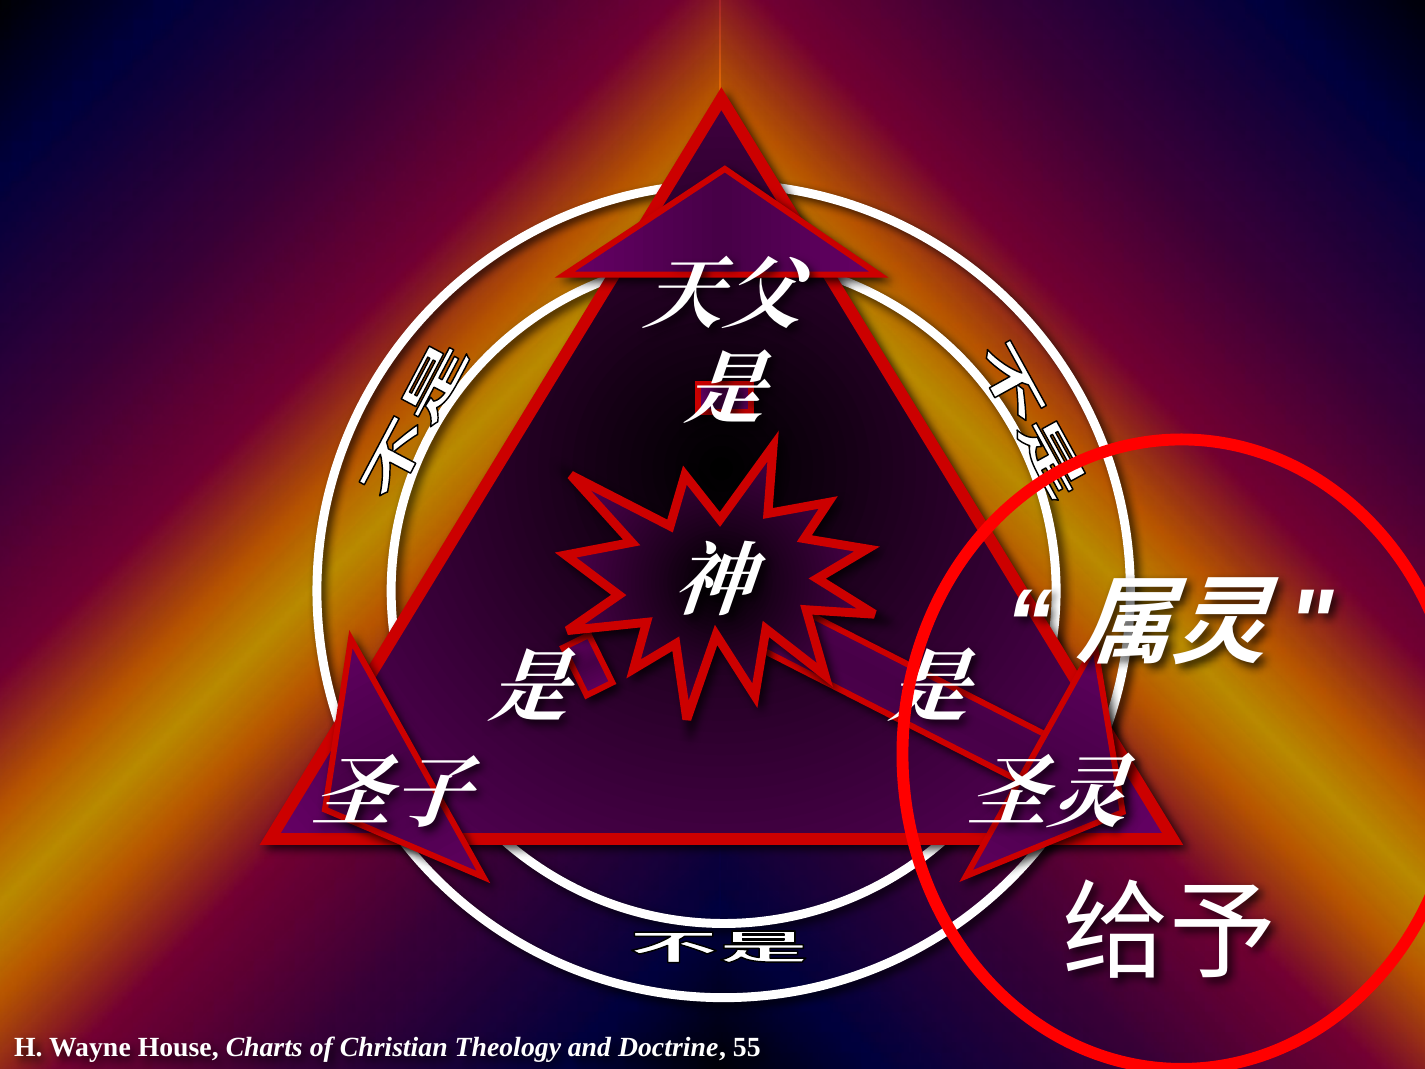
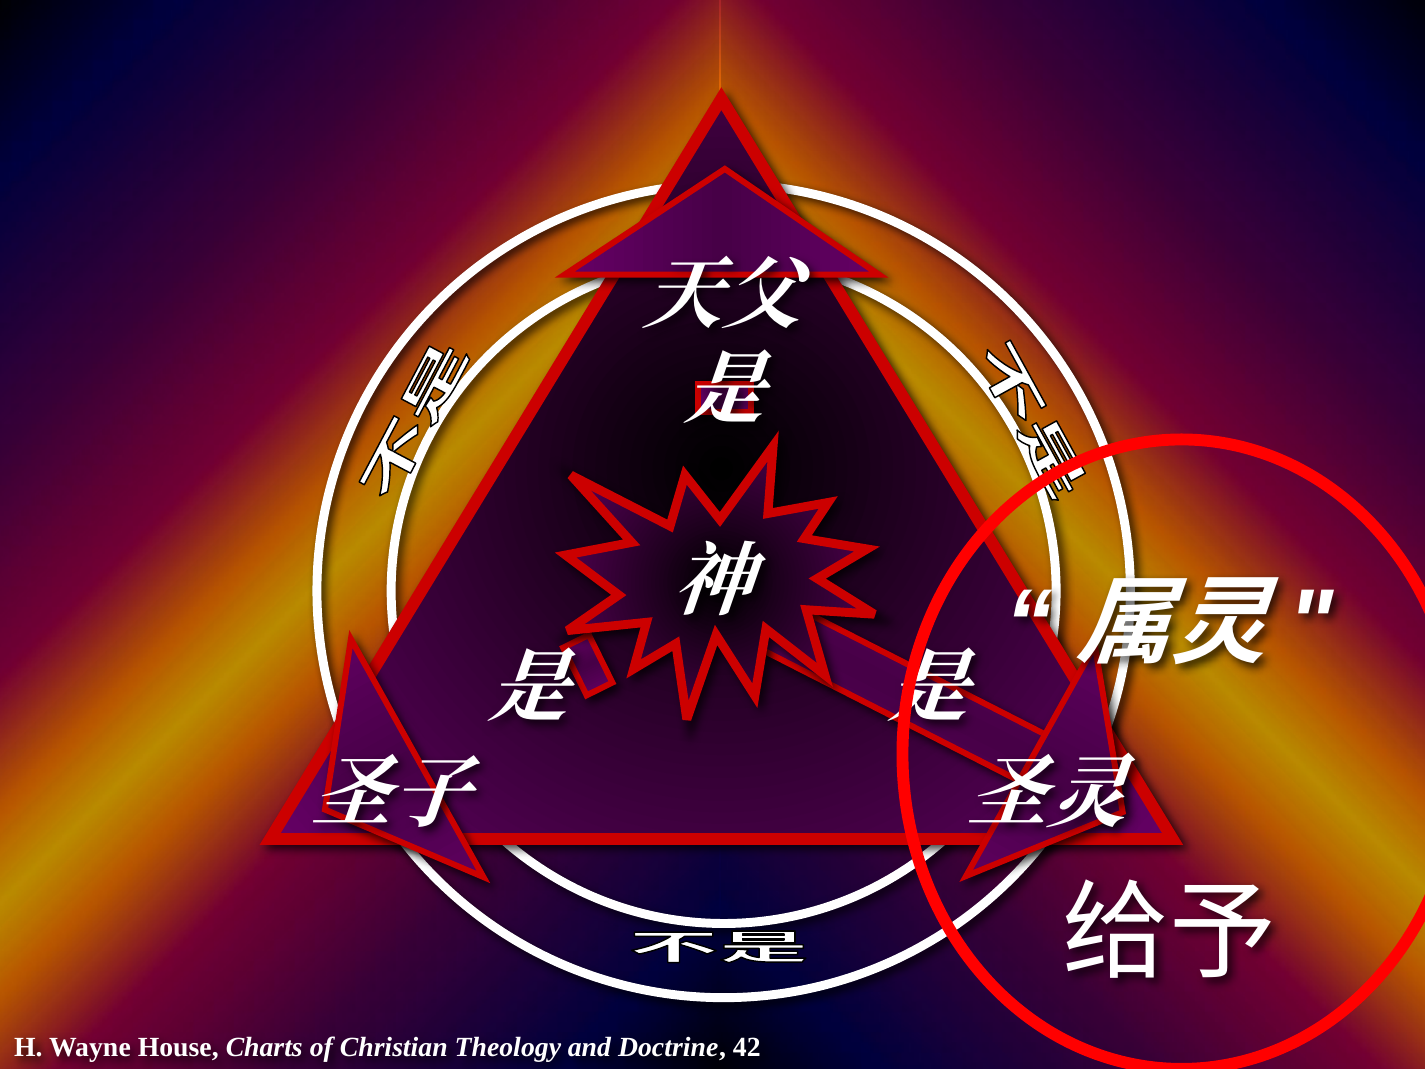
55: 55 -> 42
